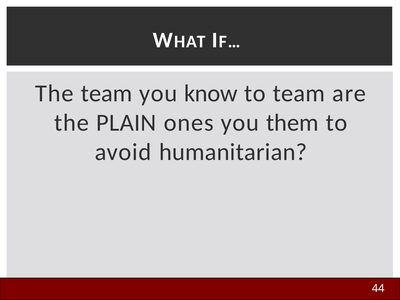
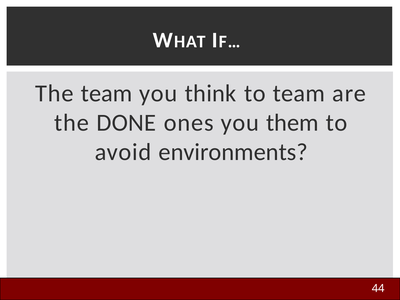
know: know -> think
PLAIN: PLAIN -> DONE
humanitarian: humanitarian -> environments
